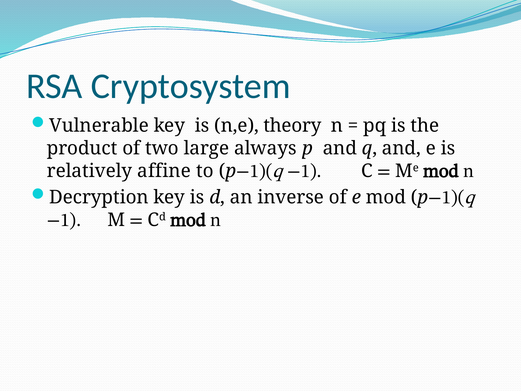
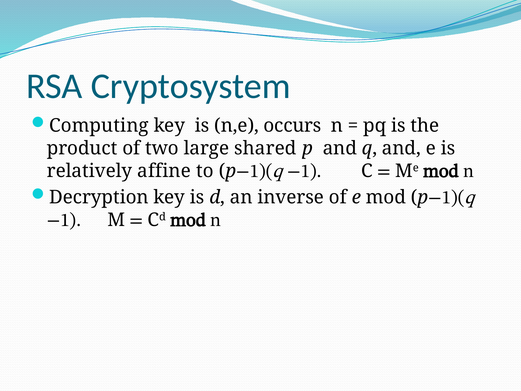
Vulnerable: Vulnerable -> Computing
theory: theory -> occurs
always: always -> shared
